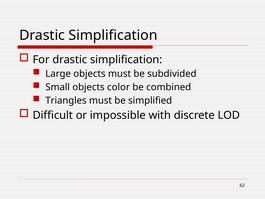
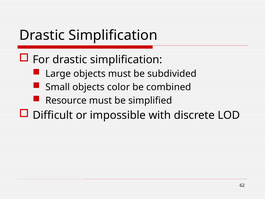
Triangles: Triangles -> Resource
